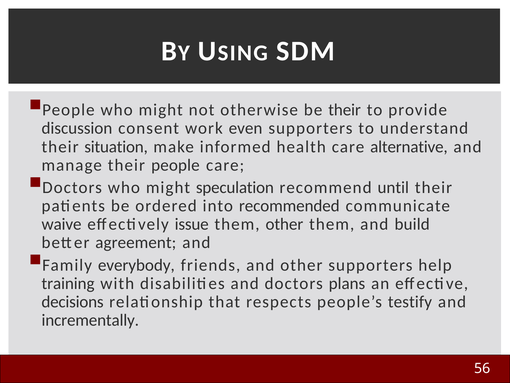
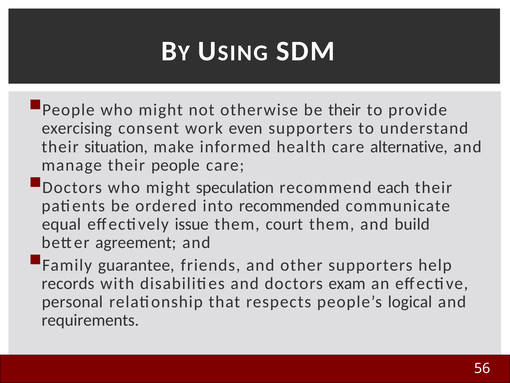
discussion: discussion -> exercising
until: until -> each
waive: waive -> equal
them other: other -> court
everybody: everybody -> guarantee
training: training -> records
plans: plans -> exam
decisions: decisions -> personal
testify: testify -> logical
incrementally: incrementally -> requirements
